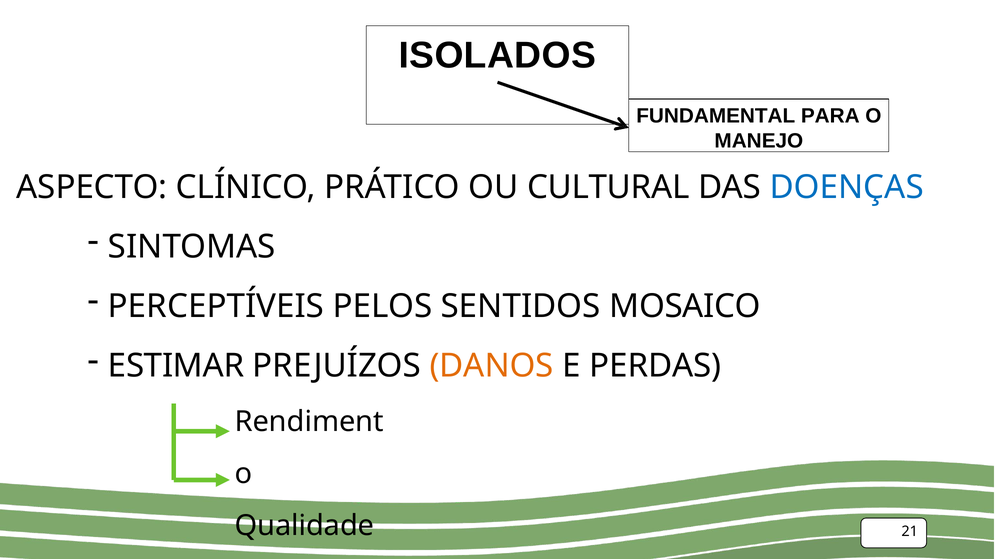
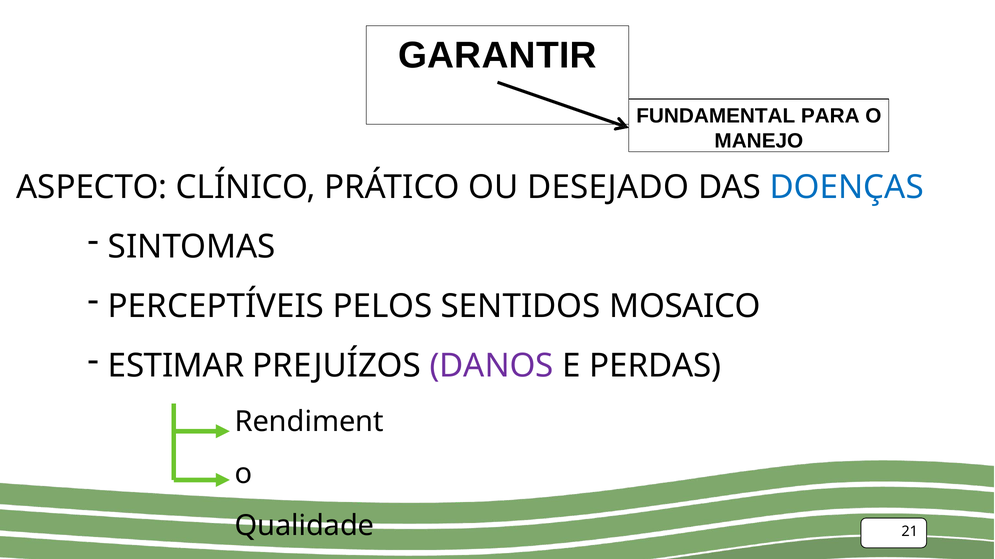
ISOLADOS: ISOLADOS -> GARANTIR
CULTURAL: CULTURAL -> DESEJADO
DANOS colour: orange -> purple
